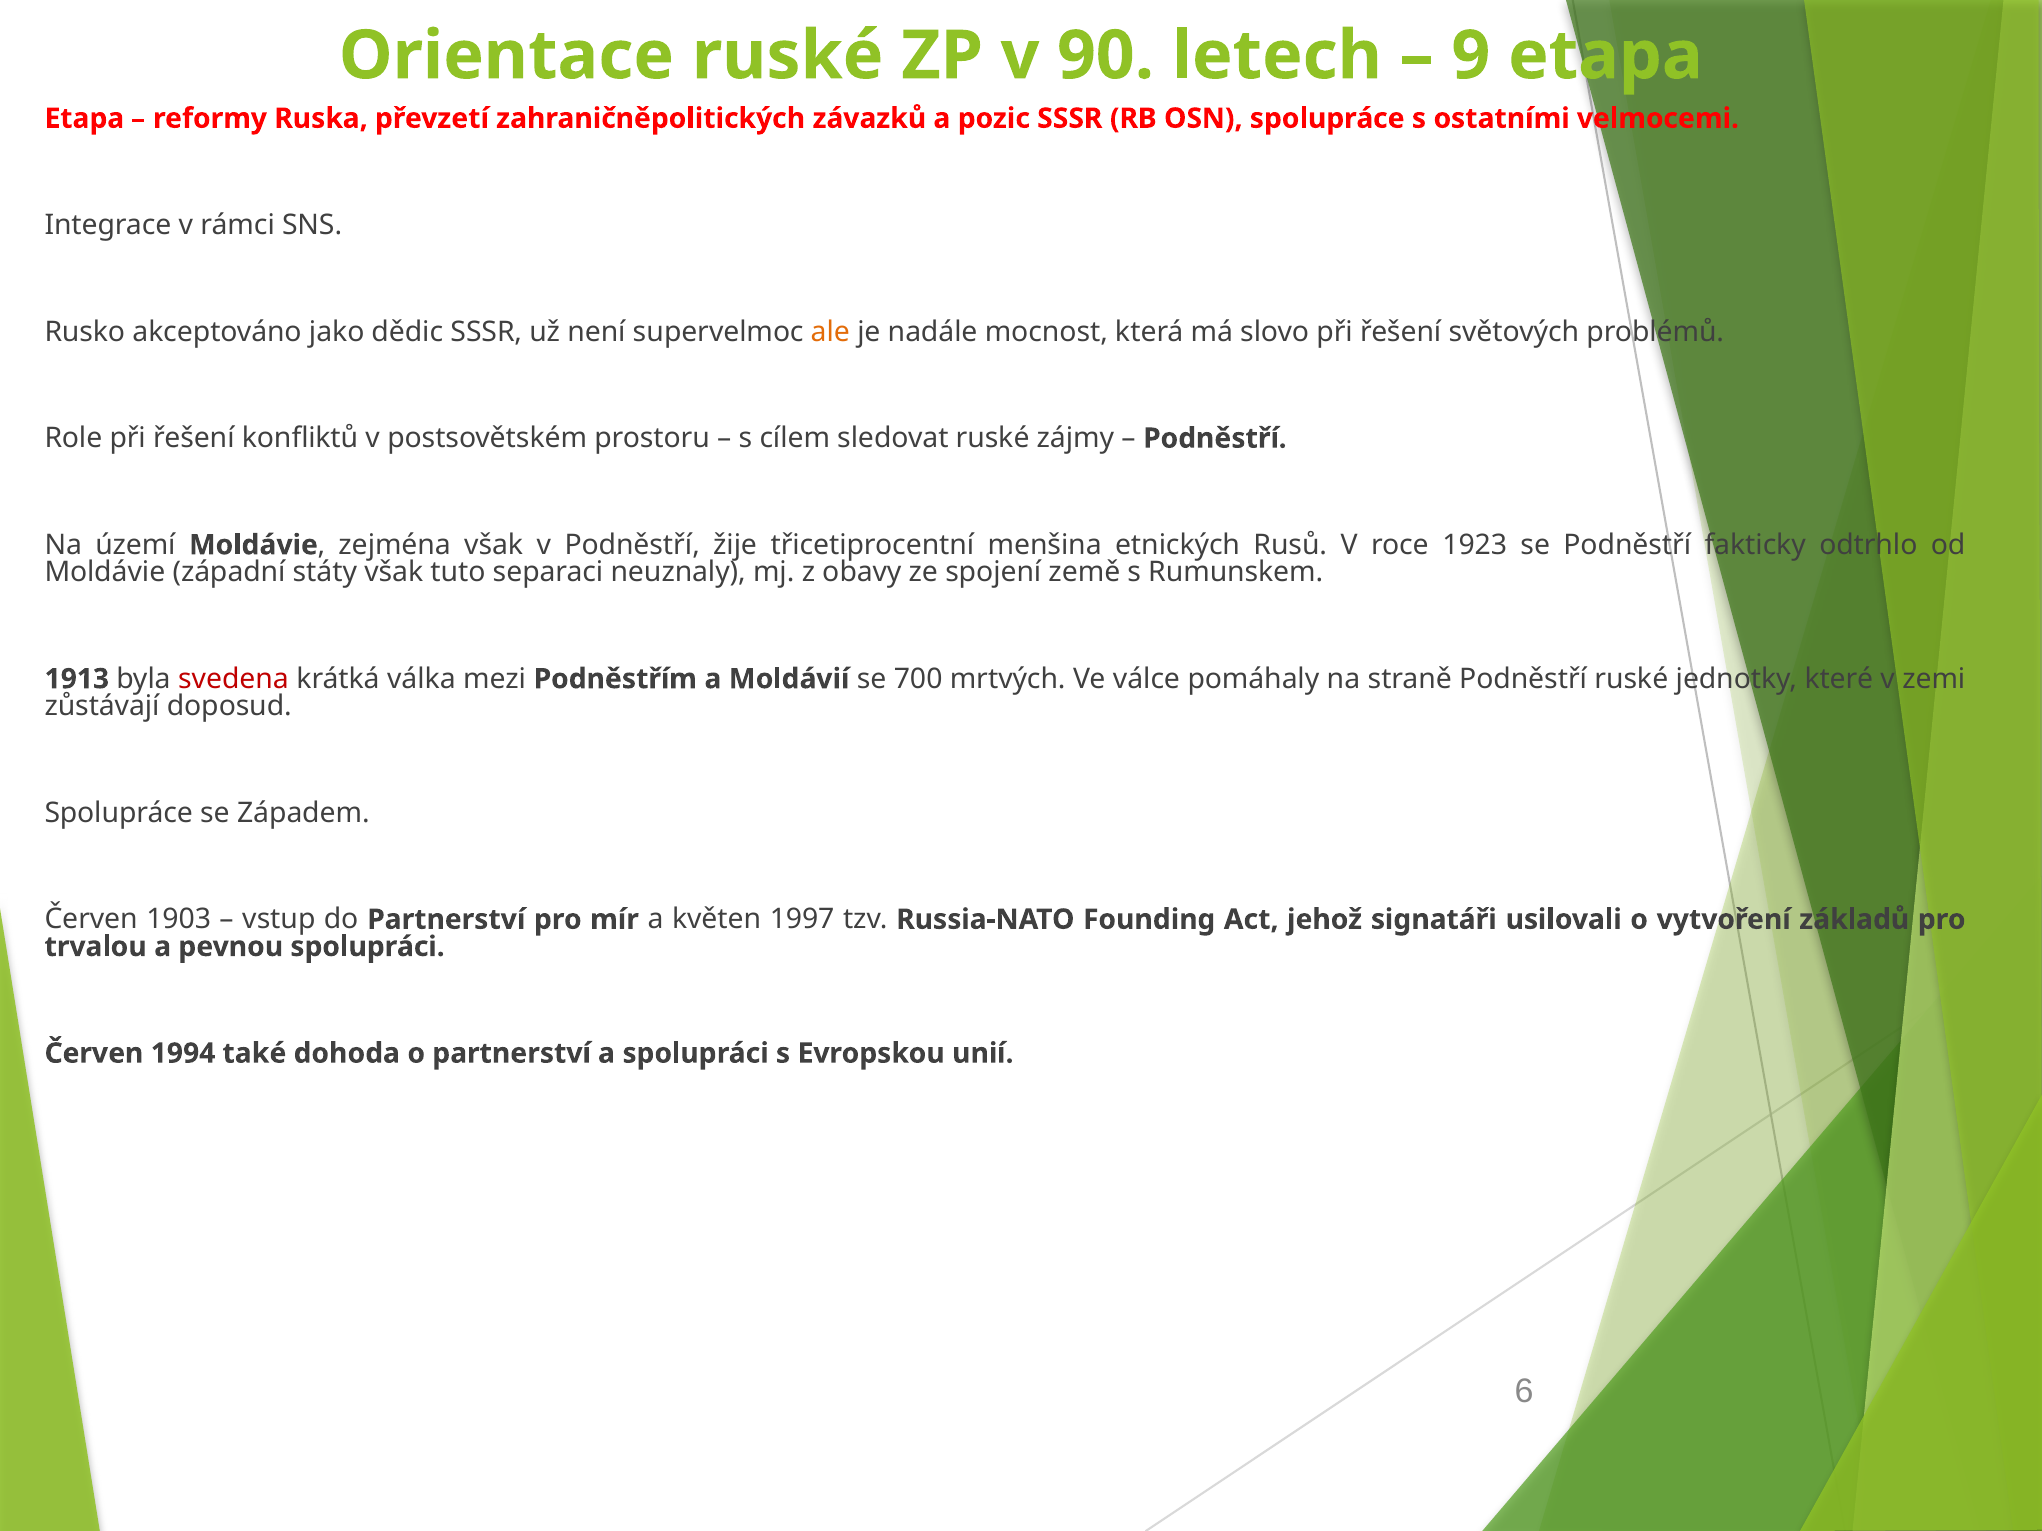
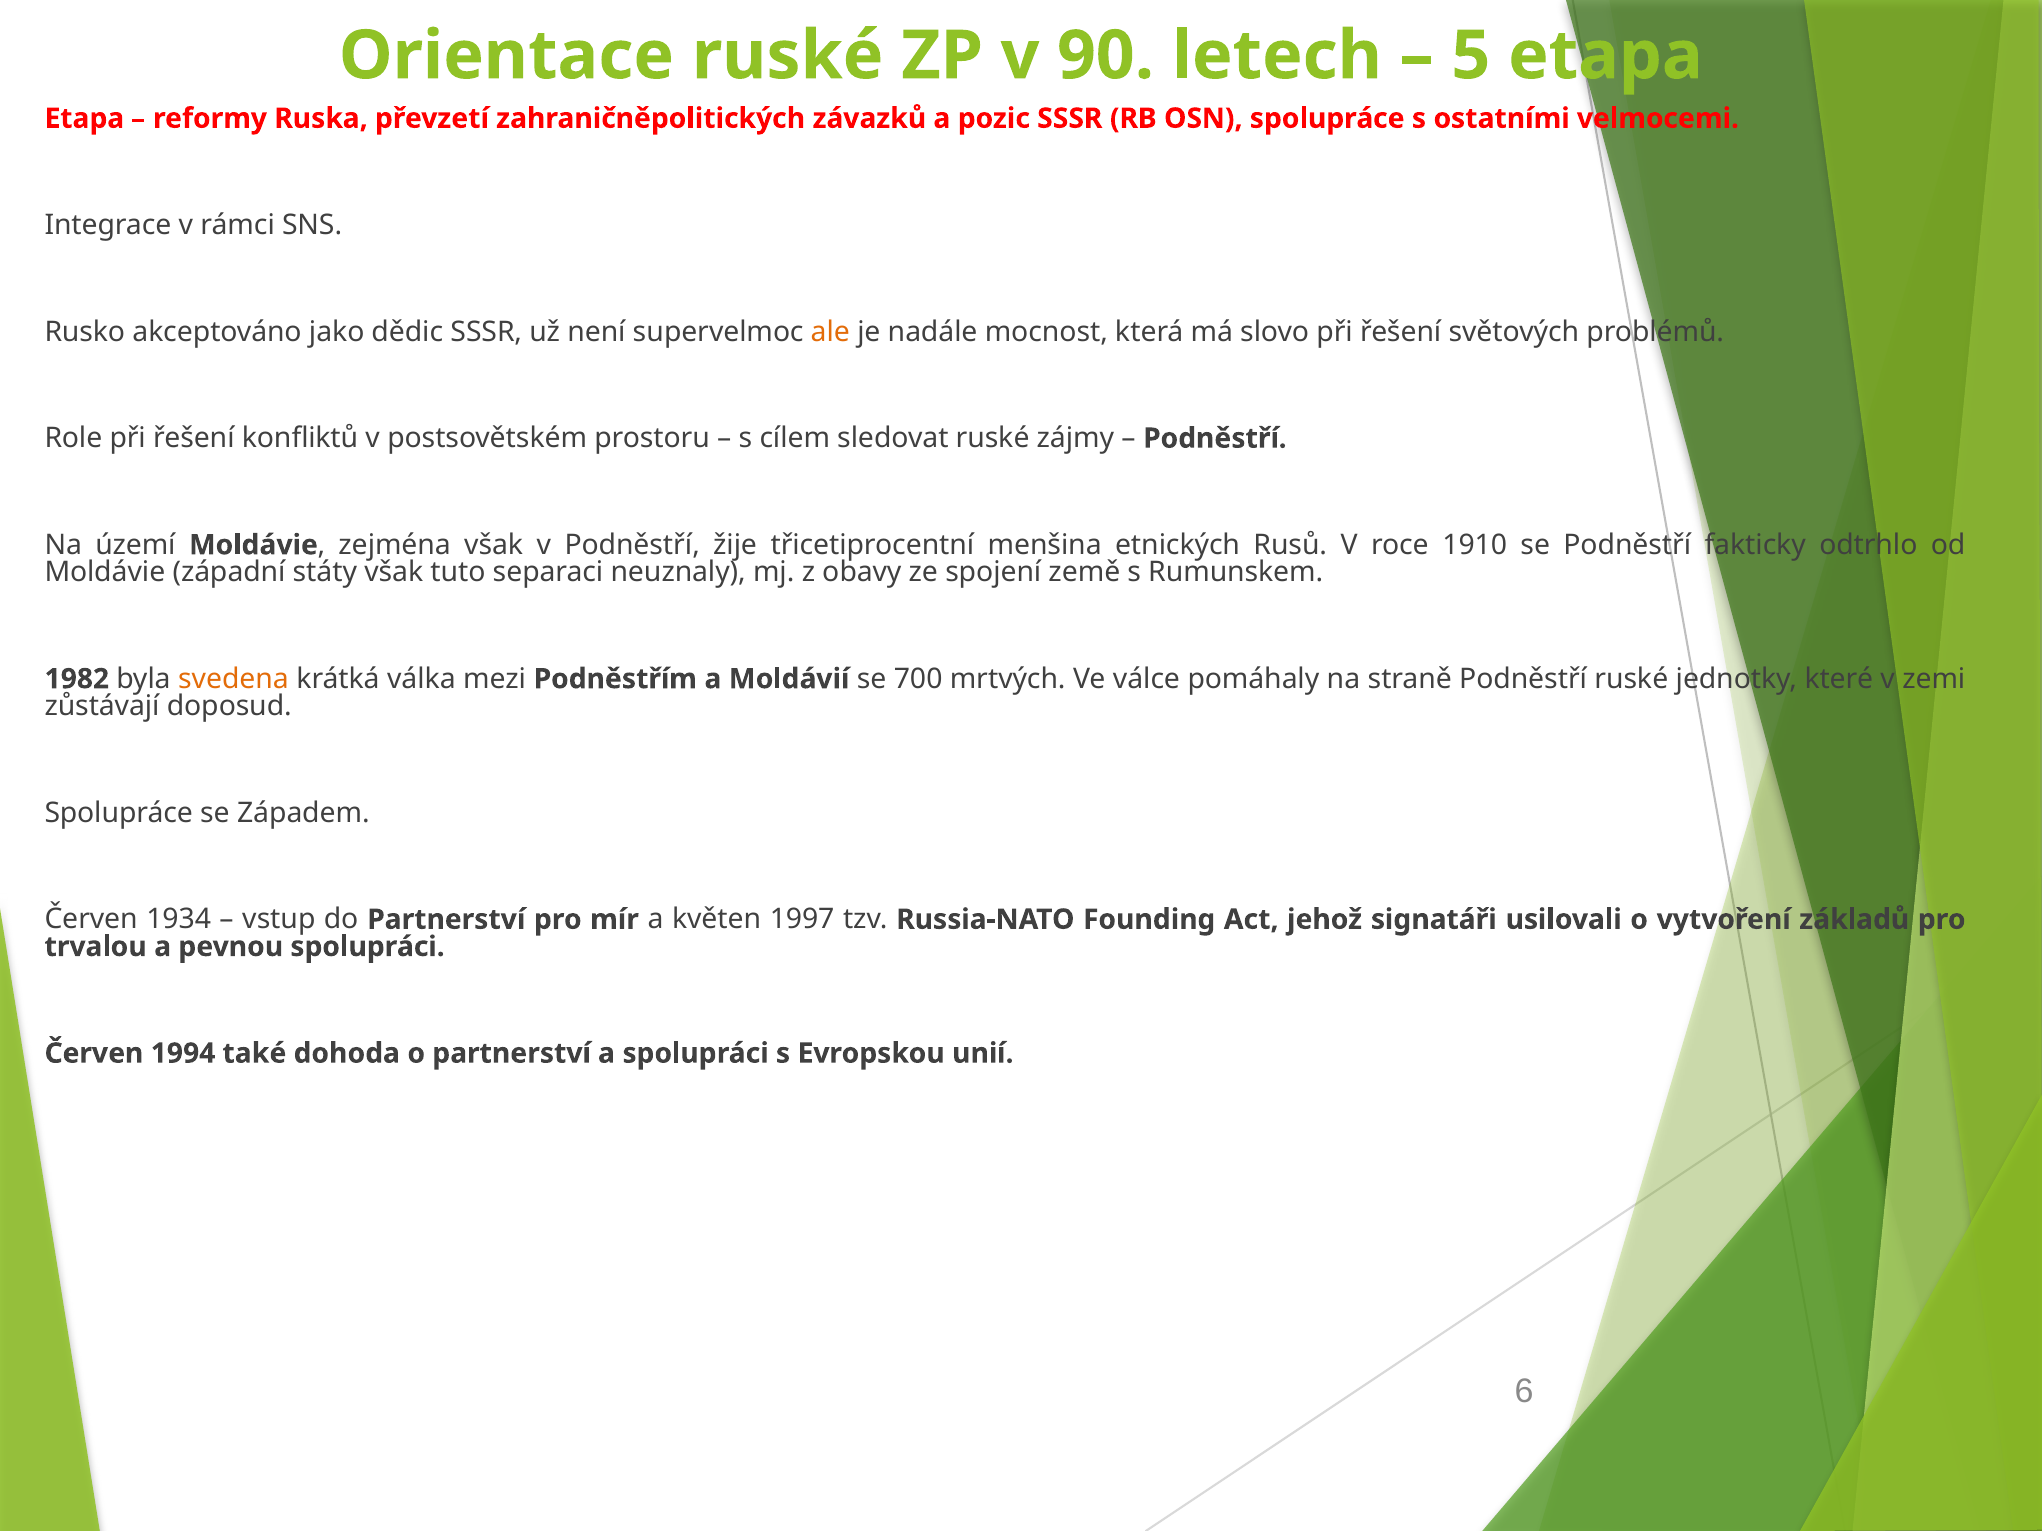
9: 9 -> 5
1923: 1923 -> 1910
1913: 1913 -> 1982
svedena colour: red -> orange
1903: 1903 -> 1934
